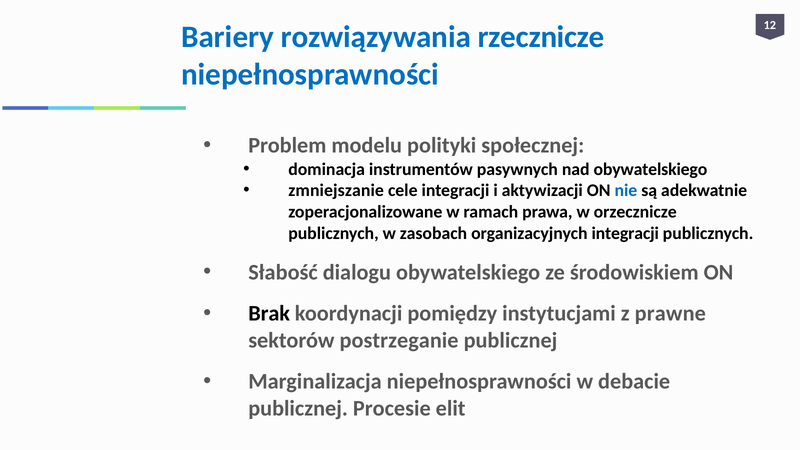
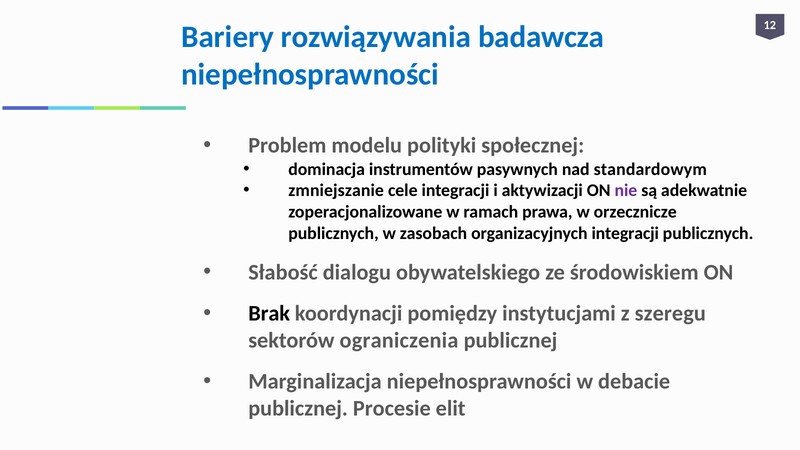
rzecznicze: rzecznicze -> badawcza
nad obywatelskiego: obywatelskiego -> standardowym
nie colour: blue -> purple
prawne: prawne -> szeregu
postrzeganie: postrzeganie -> ograniczenia
